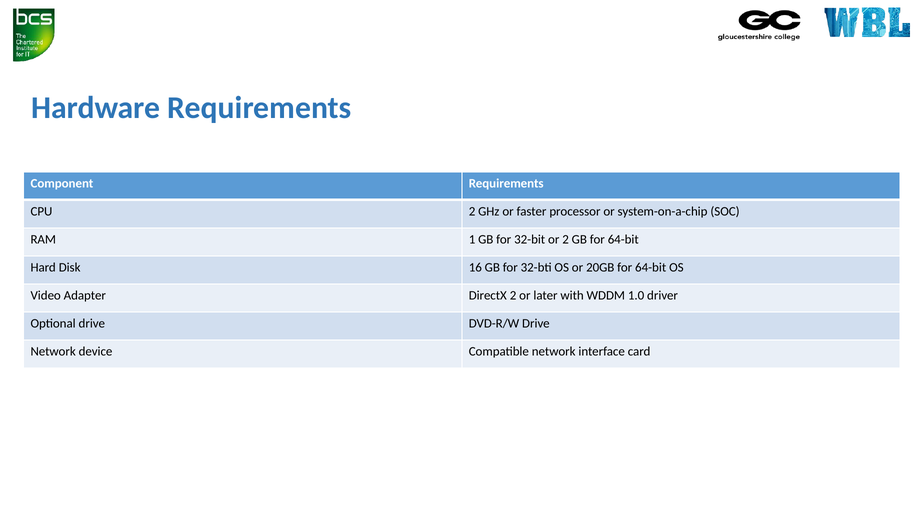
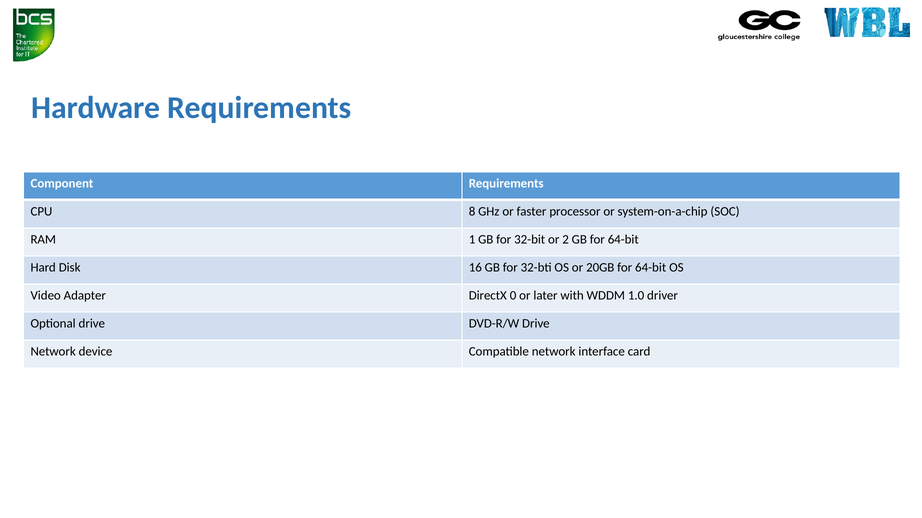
CPU 2: 2 -> 8
DirectX 2: 2 -> 0
